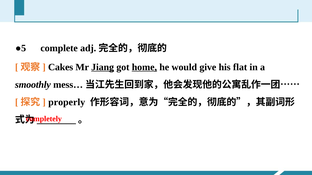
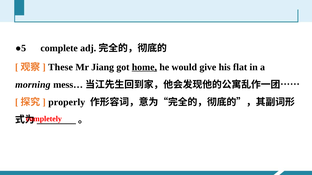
Cakes: Cakes -> These
Jiang underline: present -> none
smoothly: smoothly -> morning
